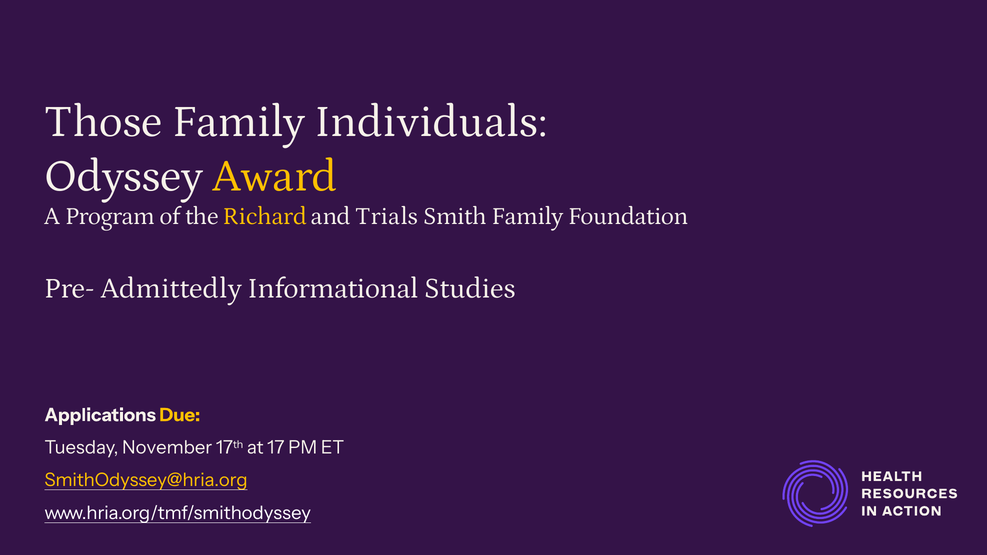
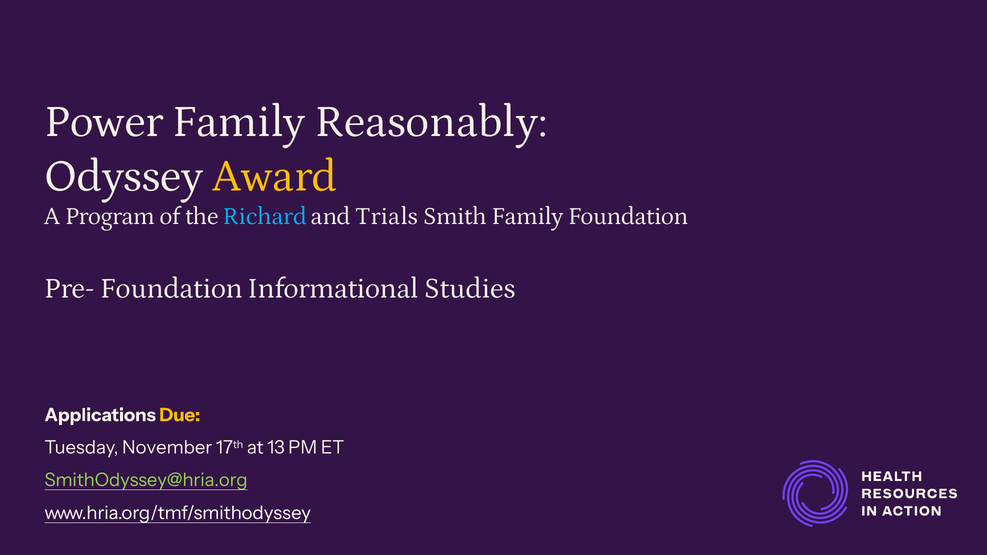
Those: Those -> Power
Individuals: Individuals -> Reasonably
Richard colour: yellow -> light blue
Pre- Admittedly: Admittedly -> Foundation
17: 17 -> 13
SmithOdyssey@hria.org colour: yellow -> light green
